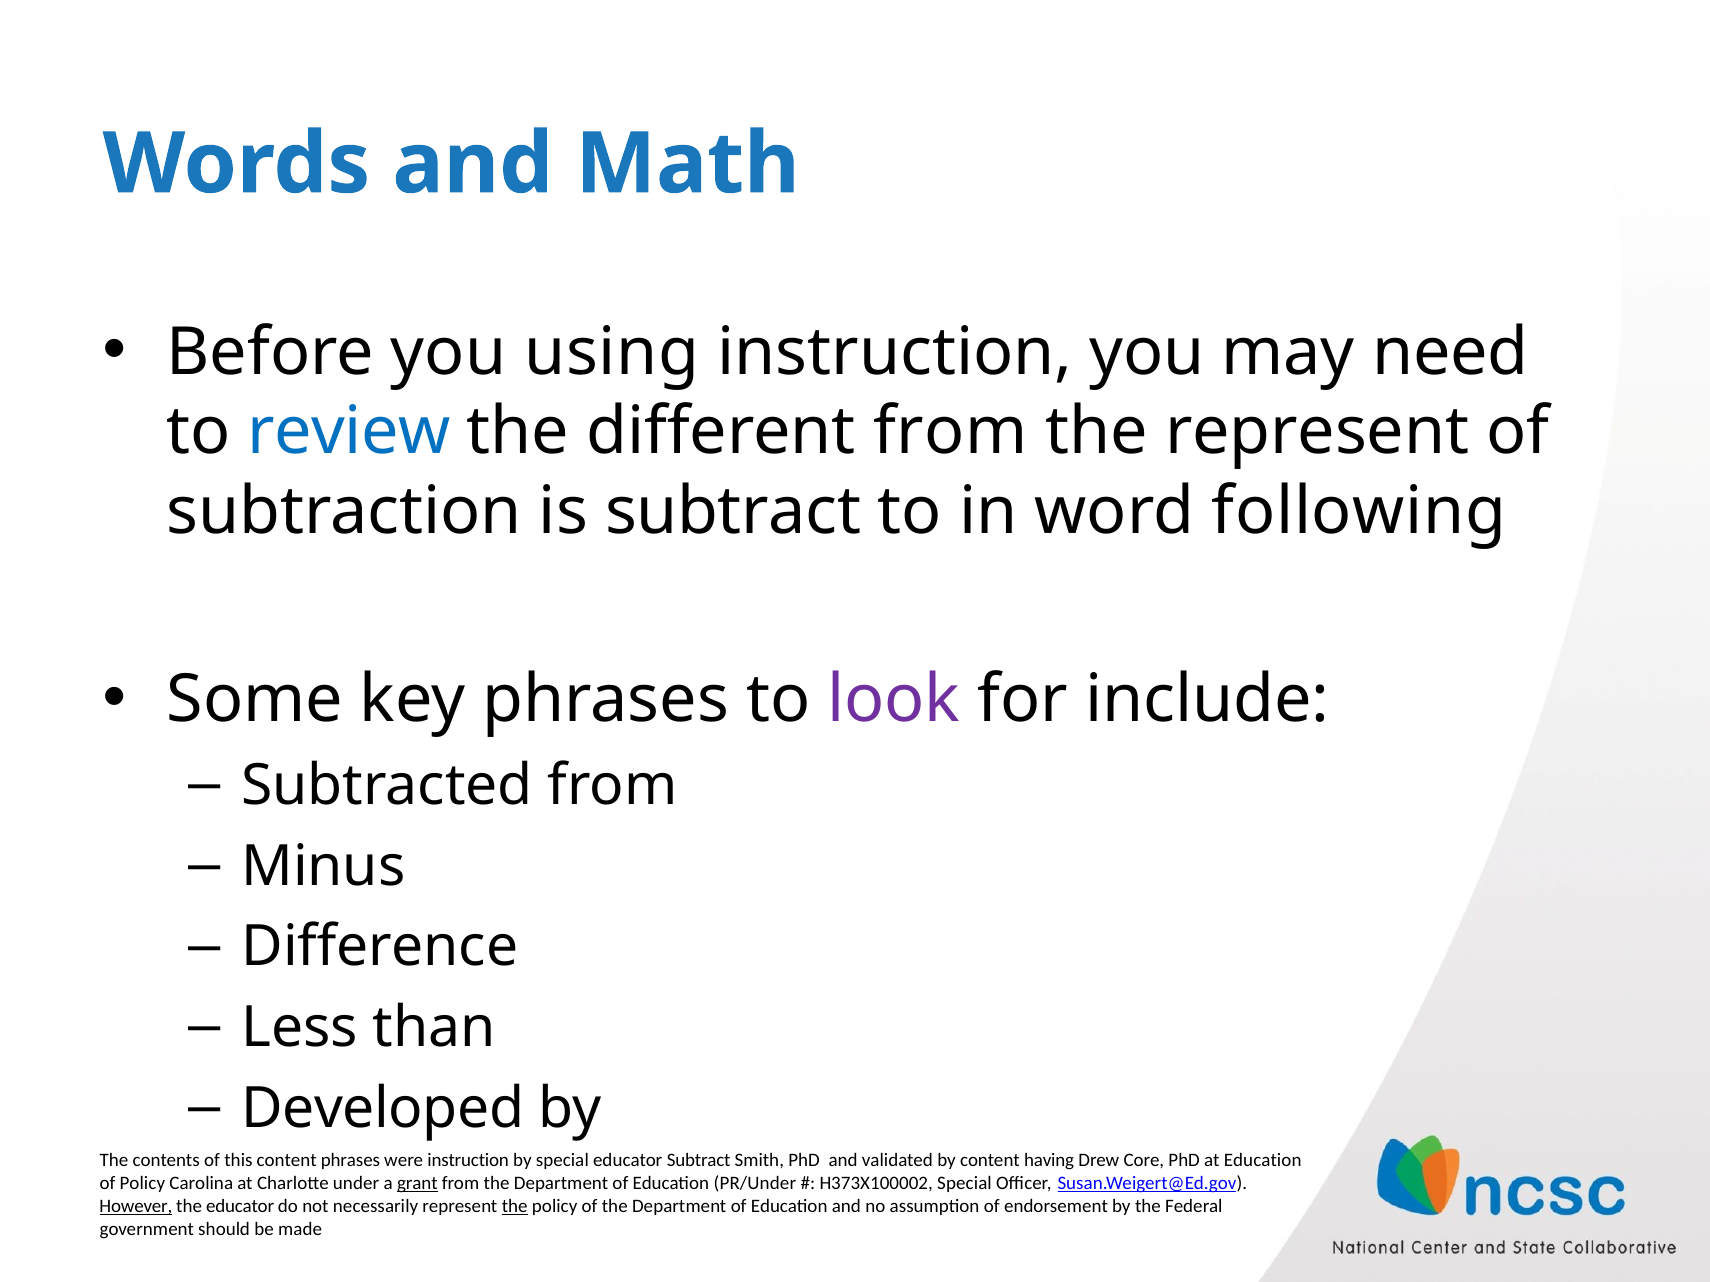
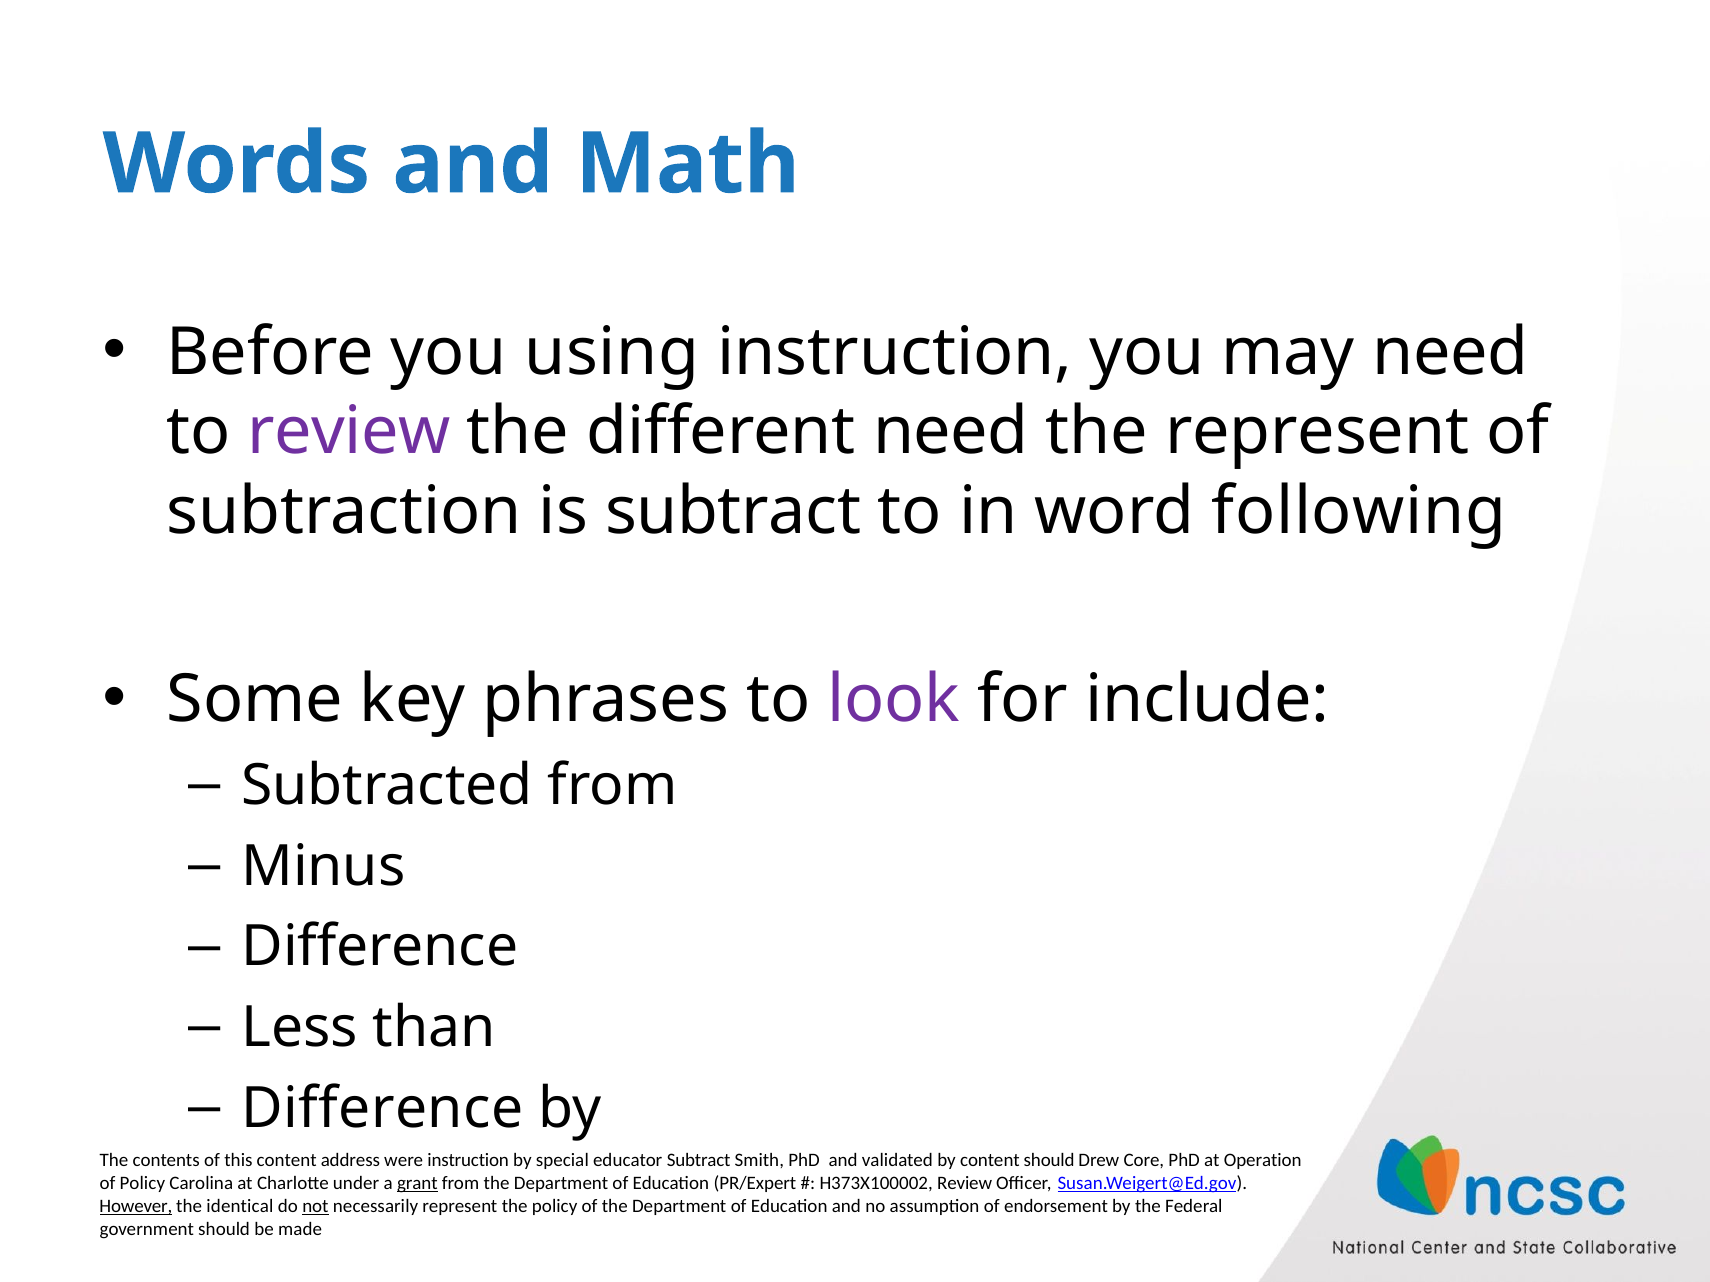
review at (349, 432) colour: blue -> purple
different from: from -> need
Developed at (383, 1109): Developed -> Difference
content phrases: phrases -> address
content having: having -> should
at Education: Education -> Operation
PR/Under: PR/Under -> PR/Expert
H373X100002 Special: Special -> Review
the educator: educator -> identical
not underline: none -> present
the at (515, 1207) underline: present -> none
